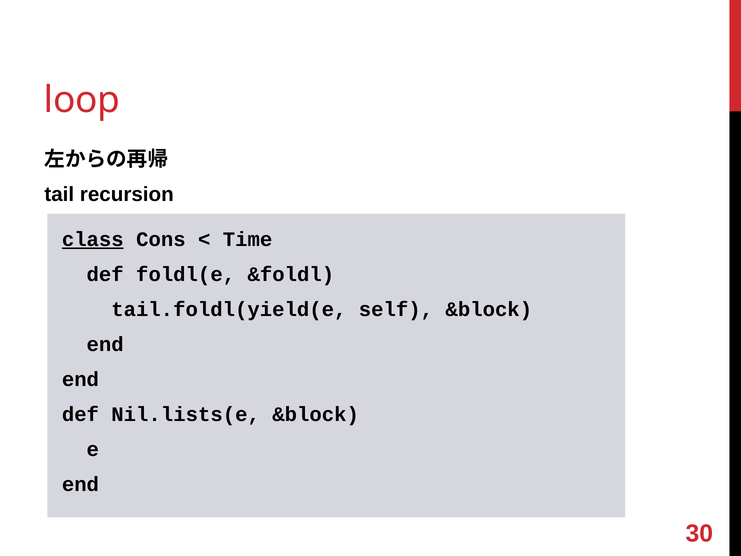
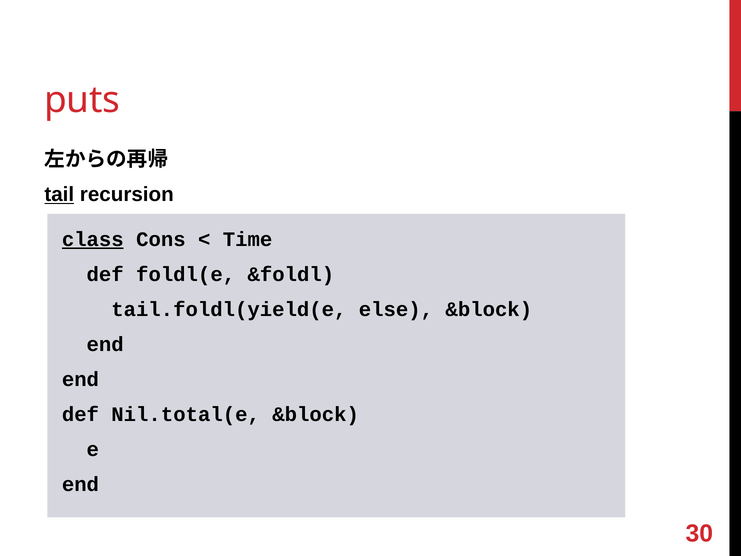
loop: loop -> puts
tail underline: none -> present
self: self -> else
Nil.lists(e: Nil.lists(e -> Nil.total(e
